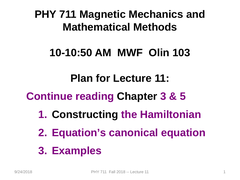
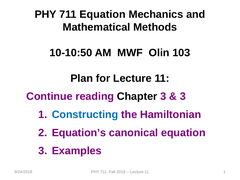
711 Magnetic: Magnetic -> Equation
5 at (183, 96): 5 -> 3
Constructing colour: black -> blue
